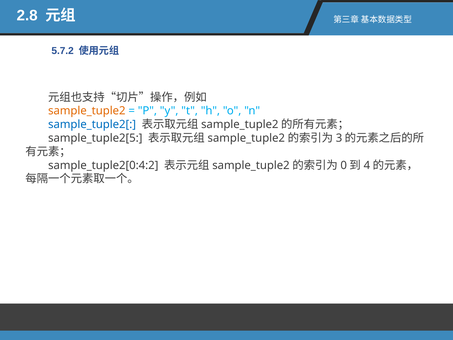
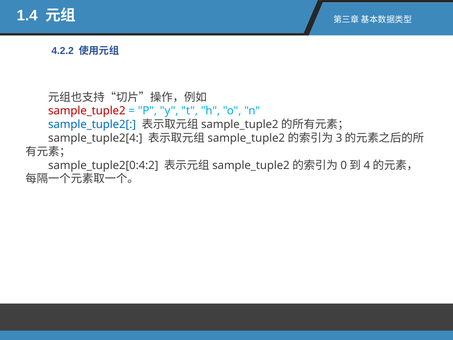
2.8: 2.8 -> 1.4
5.7.2: 5.7.2 -> 4.2.2
sample_tuple2 colour: orange -> red
sample_tuple2[5: sample_tuple2[5 -> sample_tuple2[4
